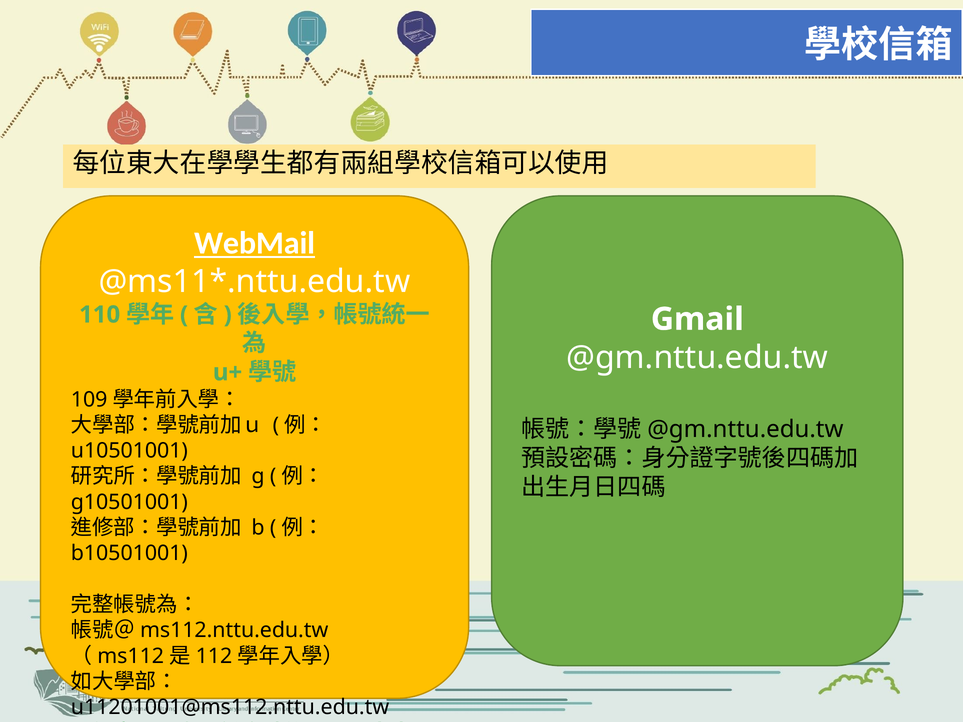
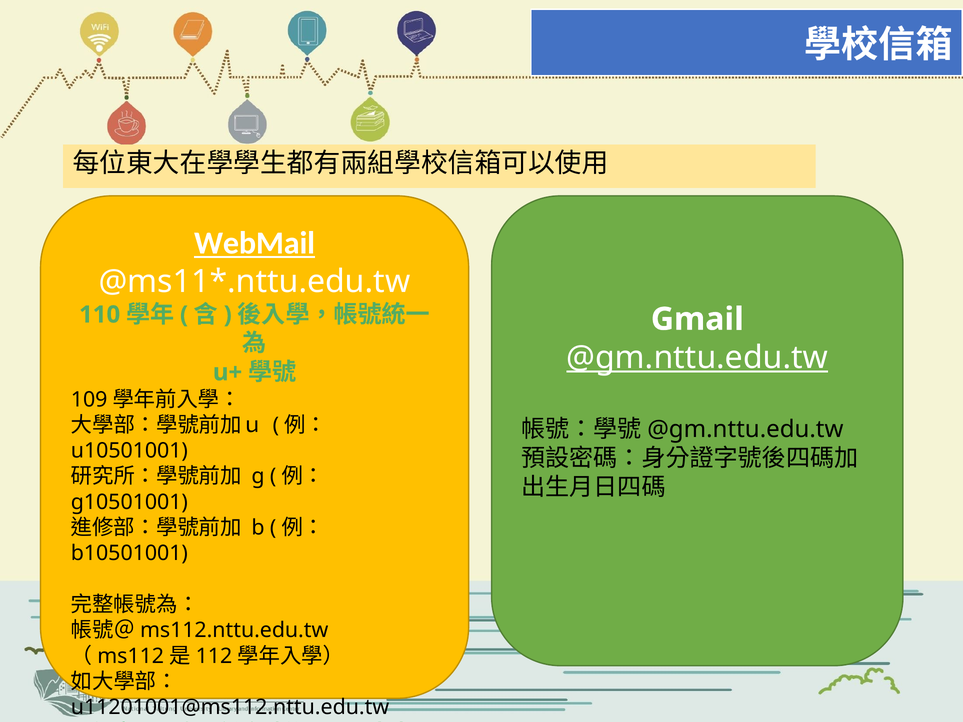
@gm.nttu.edu.tw underline: none -> present
